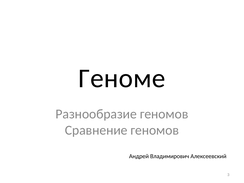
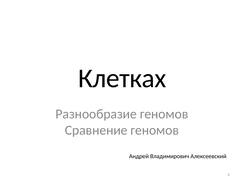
Геноме: Геноме -> Клетках
